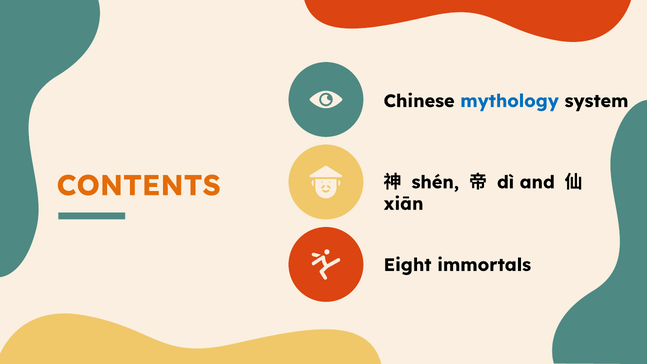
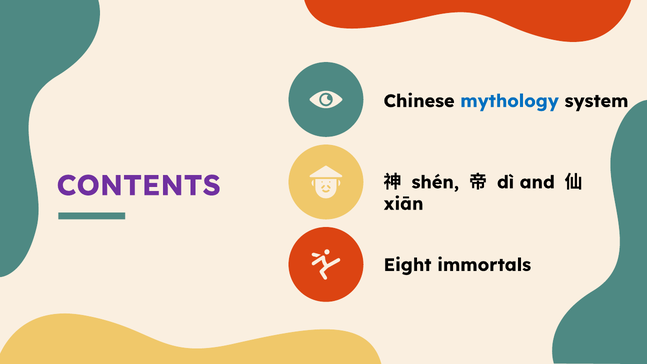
CONTENTS colour: orange -> purple
